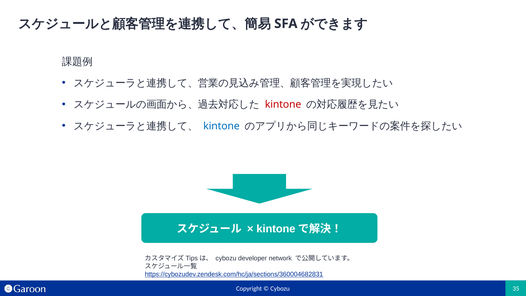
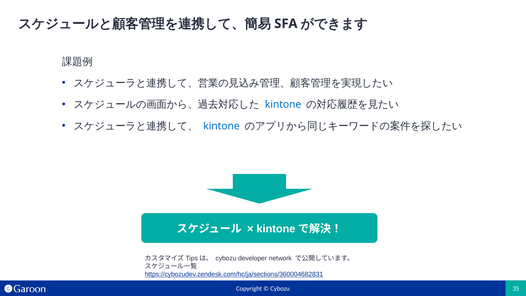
kintone at (283, 104) colour: red -> blue
